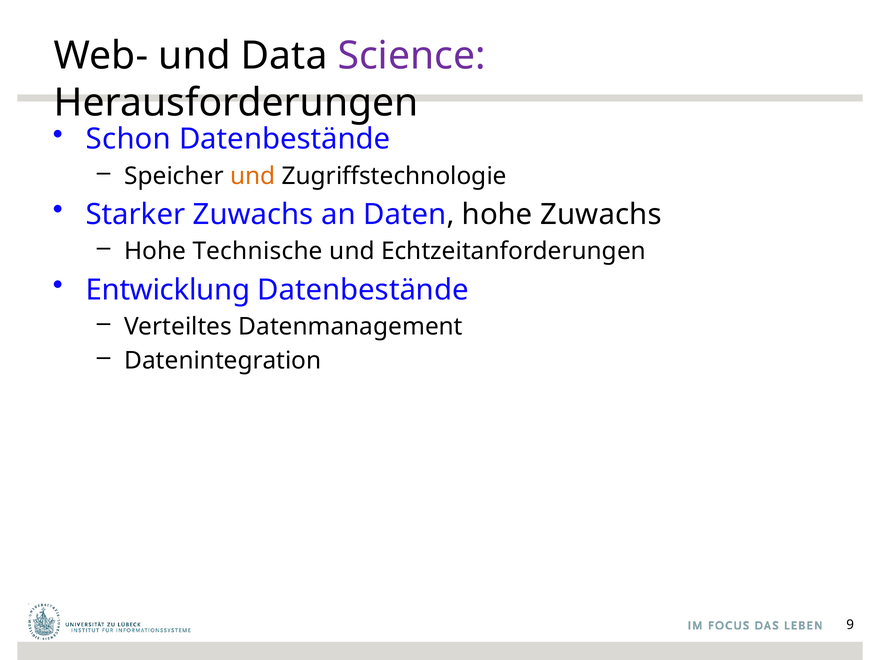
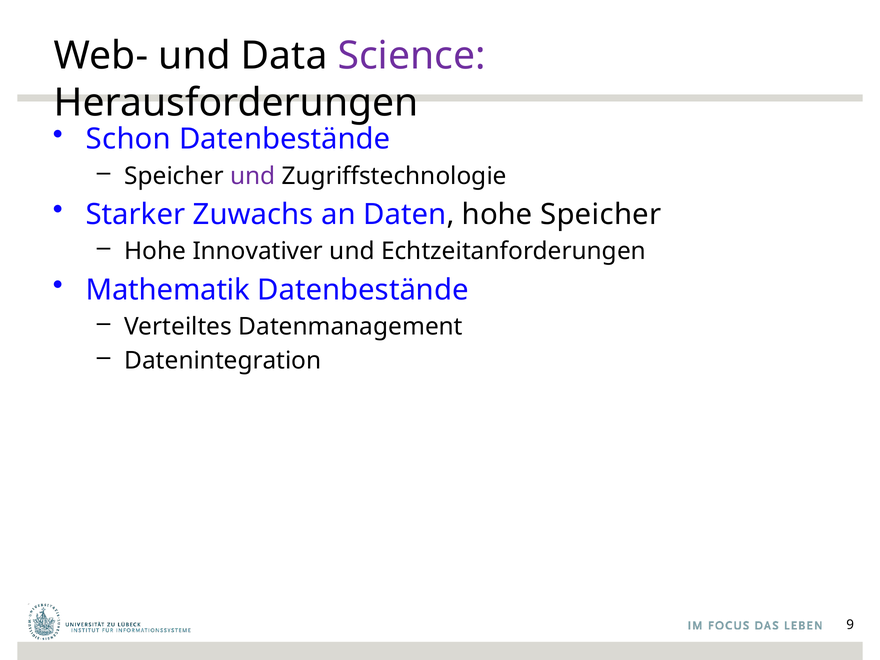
und at (253, 176) colour: orange -> purple
hohe Zuwachs: Zuwachs -> Speicher
Technische: Technische -> Innovativer
Entwicklung: Entwicklung -> Mathematik
